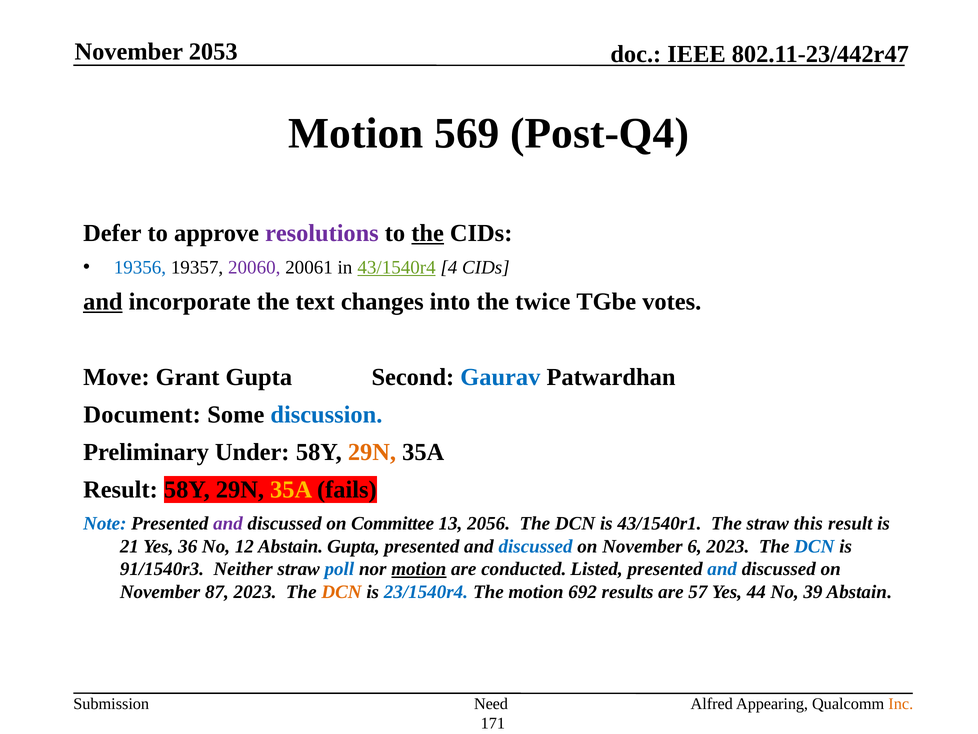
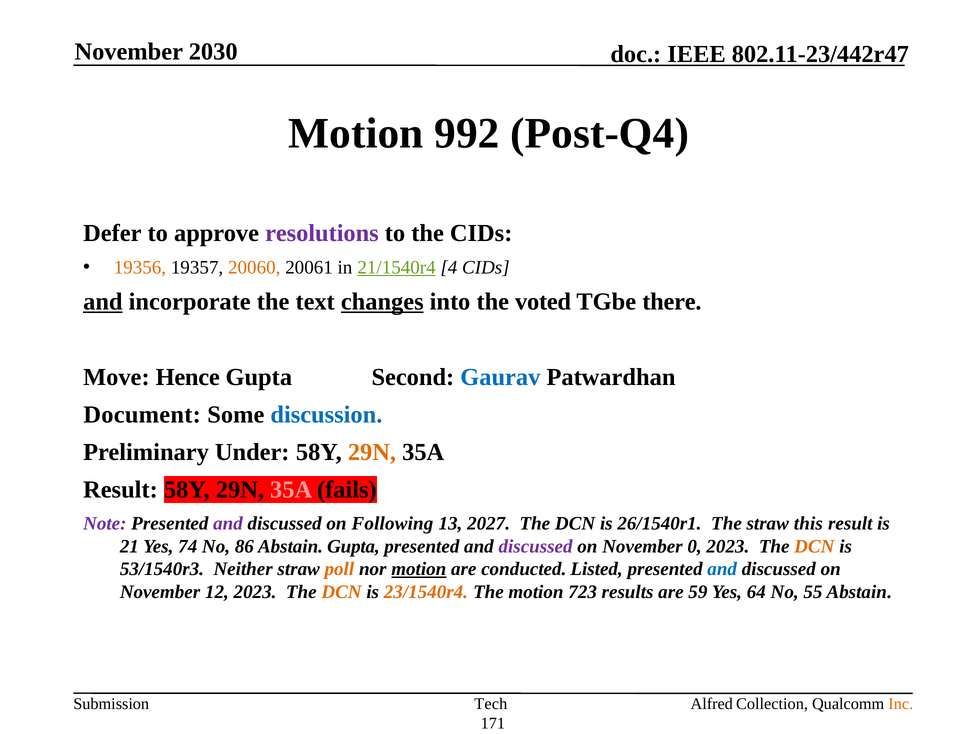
2053: 2053 -> 2030
569: 569 -> 992
the at (428, 233) underline: present -> none
19356 colour: blue -> orange
20060 colour: purple -> orange
43/1540r4: 43/1540r4 -> 21/1540r4
changes underline: none -> present
twice: twice -> voted
votes: votes -> there
Grant: Grant -> Hence
35A at (291, 489) colour: yellow -> pink
Note colour: blue -> purple
Committee: Committee -> Following
2056: 2056 -> 2027
43/1540r1: 43/1540r1 -> 26/1540r1
36: 36 -> 74
12: 12 -> 86
discussed at (536, 546) colour: blue -> purple
6: 6 -> 0
DCN at (814, 546) colour: blue -> orange
91/1540r3: 91/1540r3 -> 53/1540r3
poll colour: blue -> orange
87: 87 -> 12
23/1540r4 colour: blue -> orange
692: 692 -> 723
57: 57 -> 59
44: 44 -> 64
39: 39 -> 55
Need: Need -> Tech
Appearing: Appearing -> Collection
